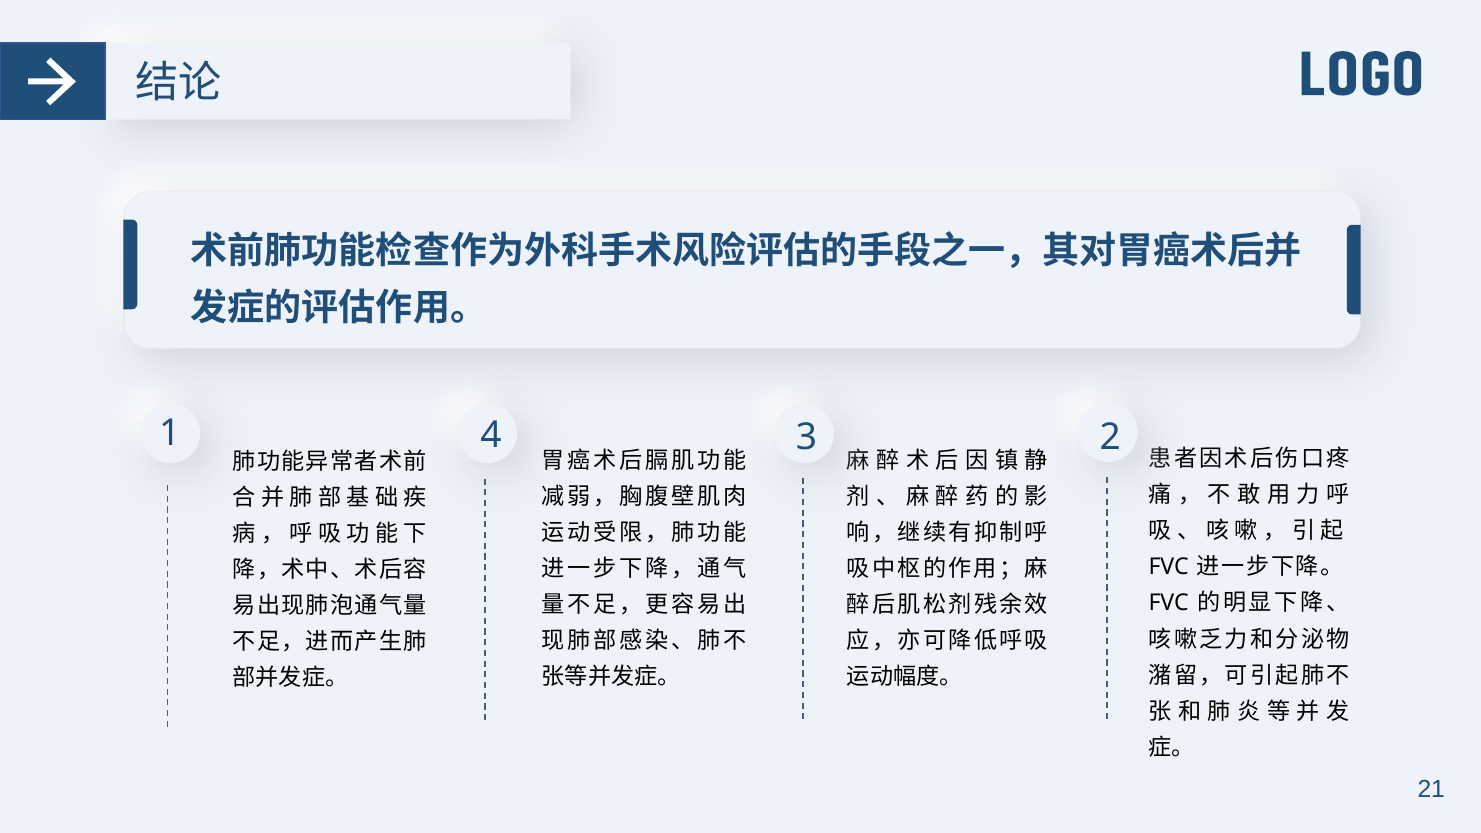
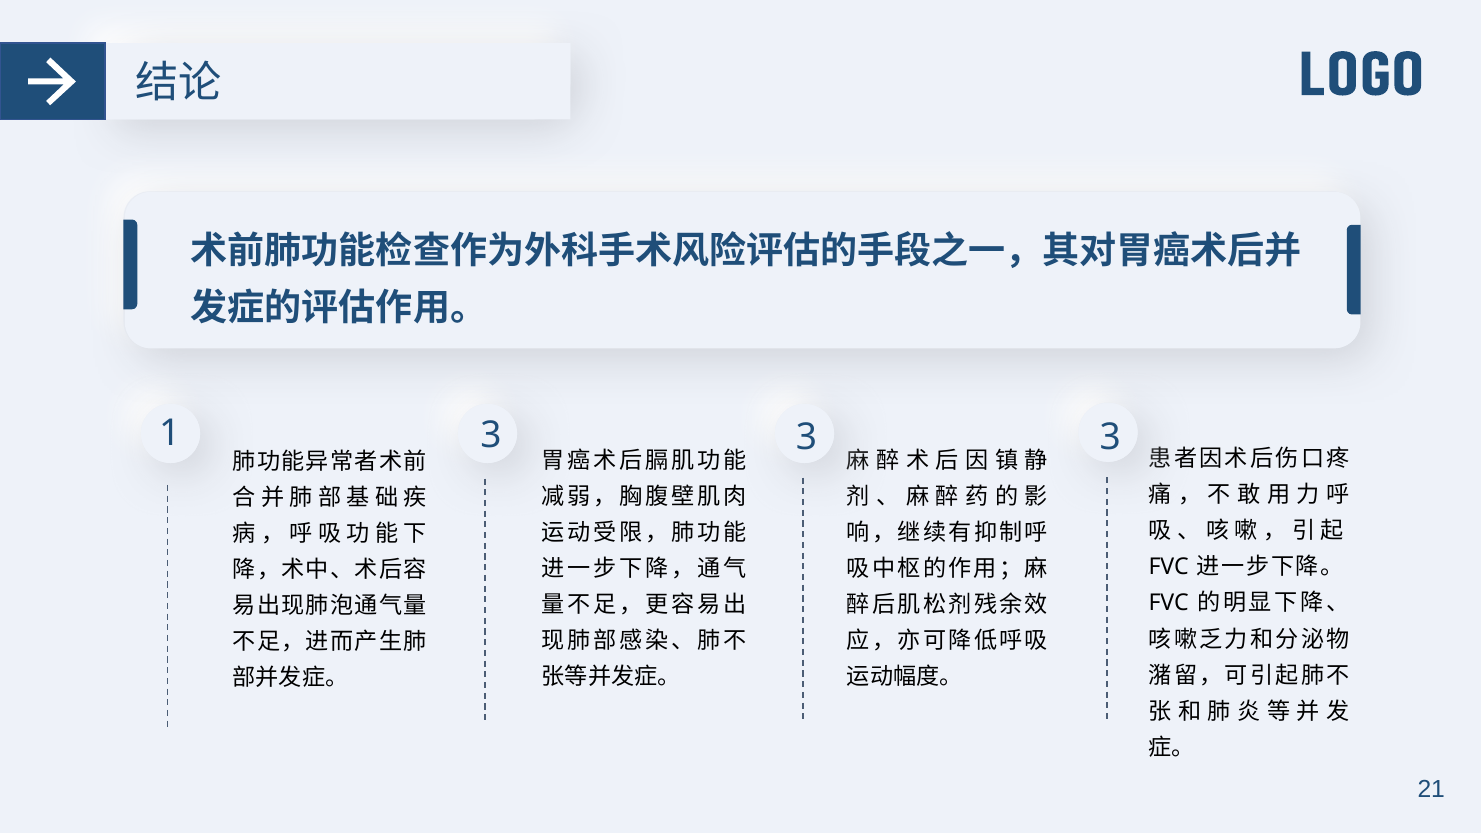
1 4: 4 -> 3
2 at (1110, 437): 2 -> 3
